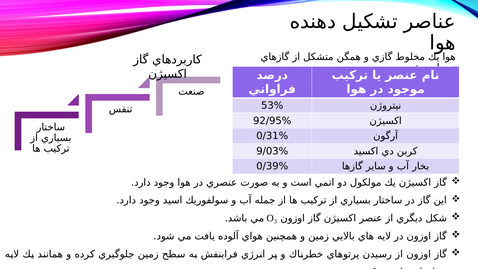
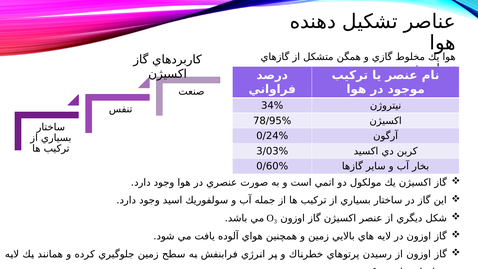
53%: 53% -> 34%
92/95%: 92/95% -> 78/95%
0/31%: 0/31% -> 0/24%
9/03%: 9/03% -> 3/03%
0/39%: 0/39% -> 0/60%
